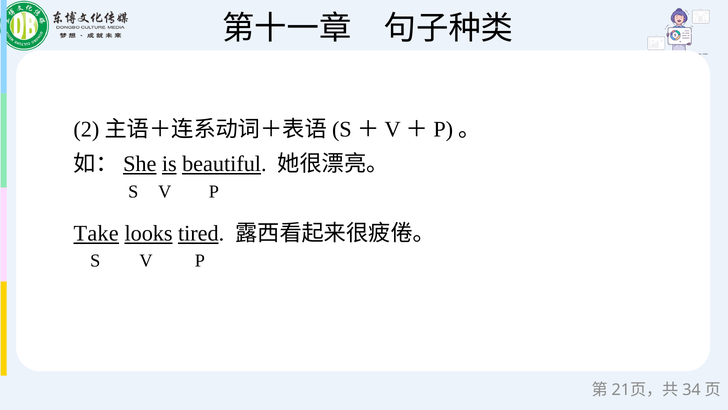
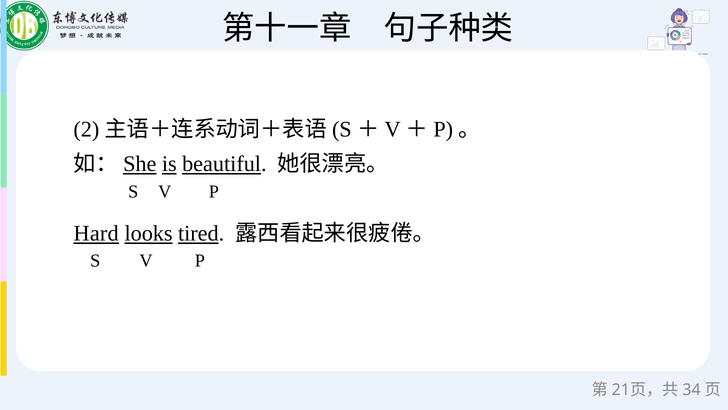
Take: Take -> Hard
